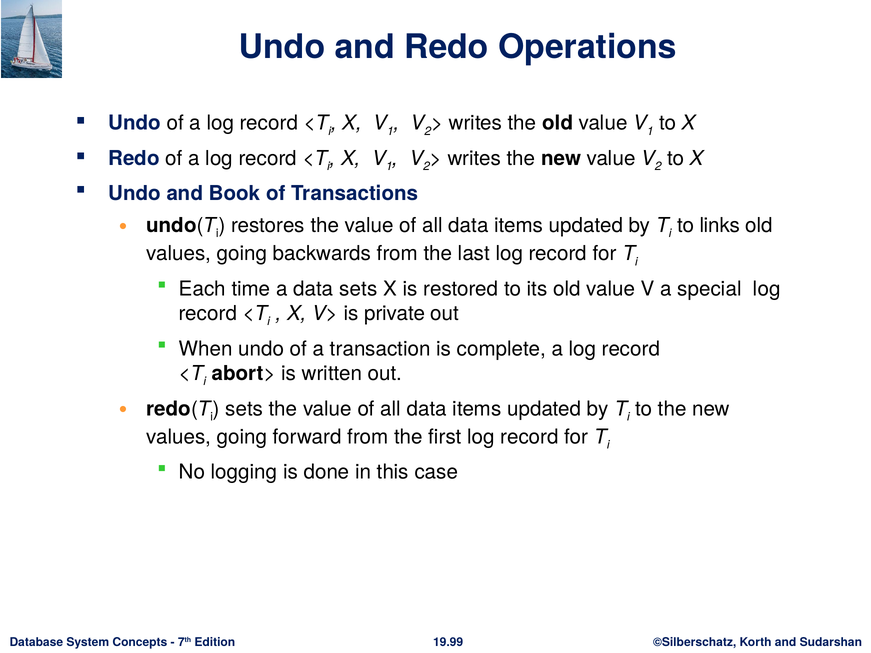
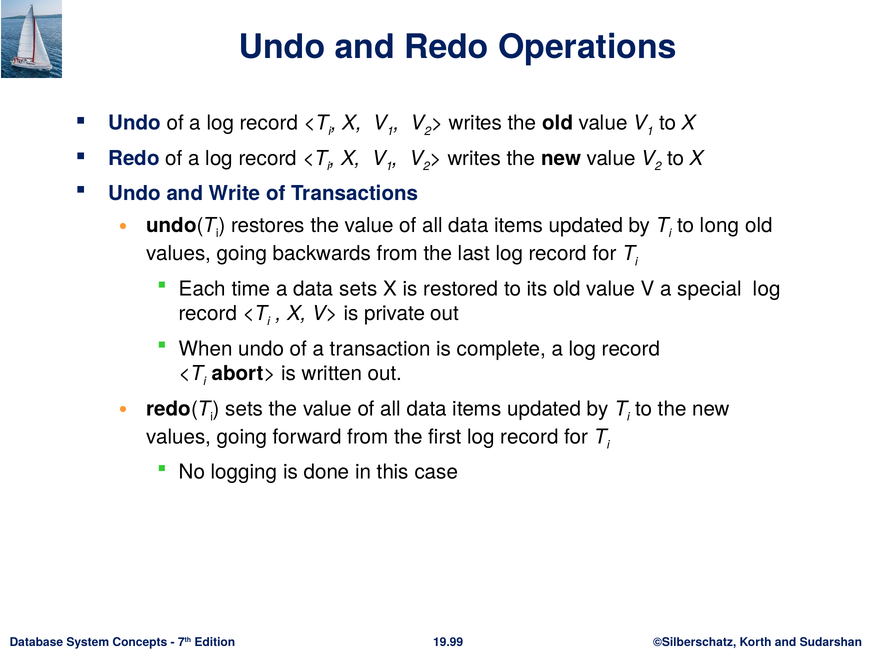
Book: Book -> Write
links: links -> long
